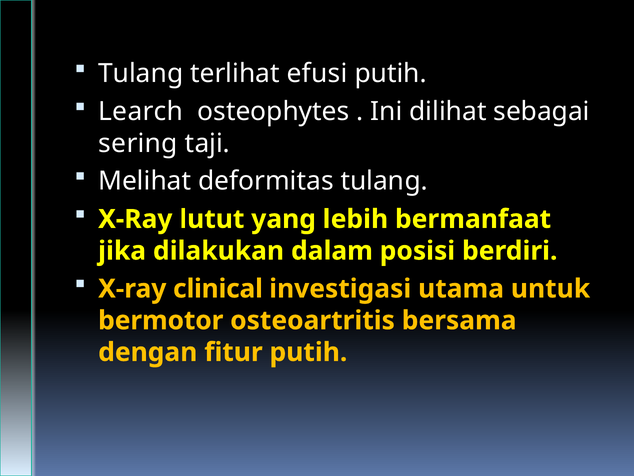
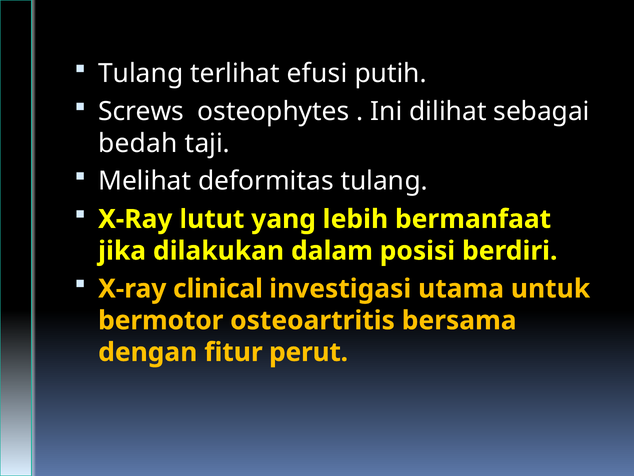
Learch: Learch -> Screws
sering: sering -> bedah
fitur putih: putih -> perut
